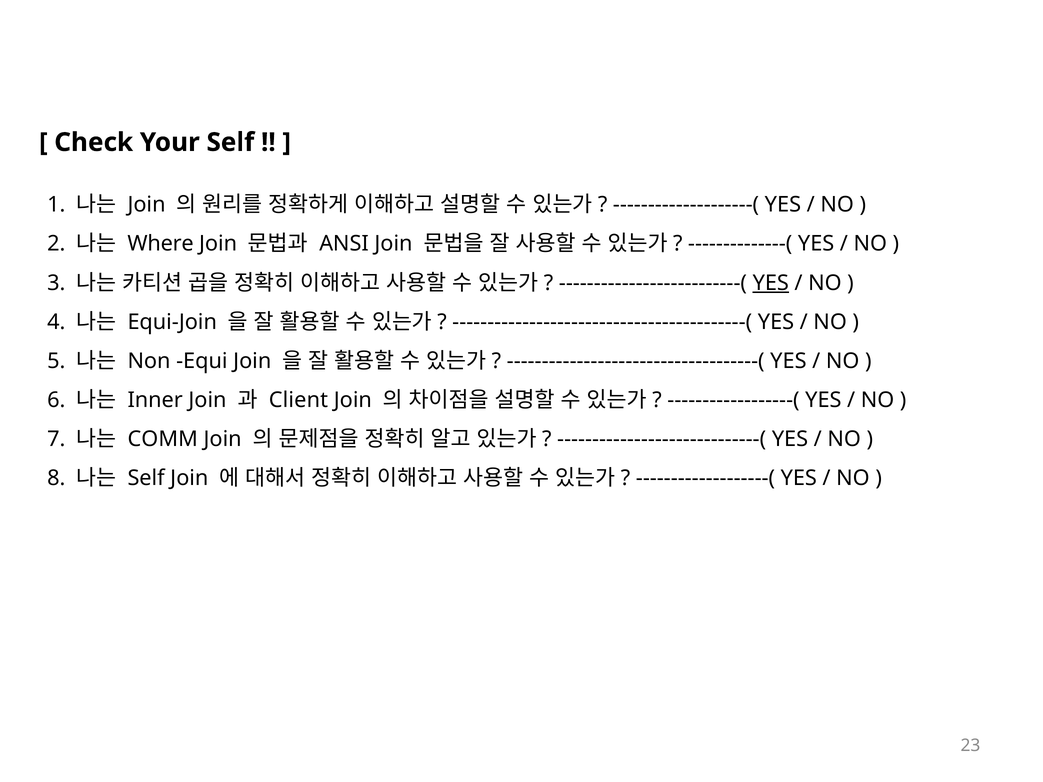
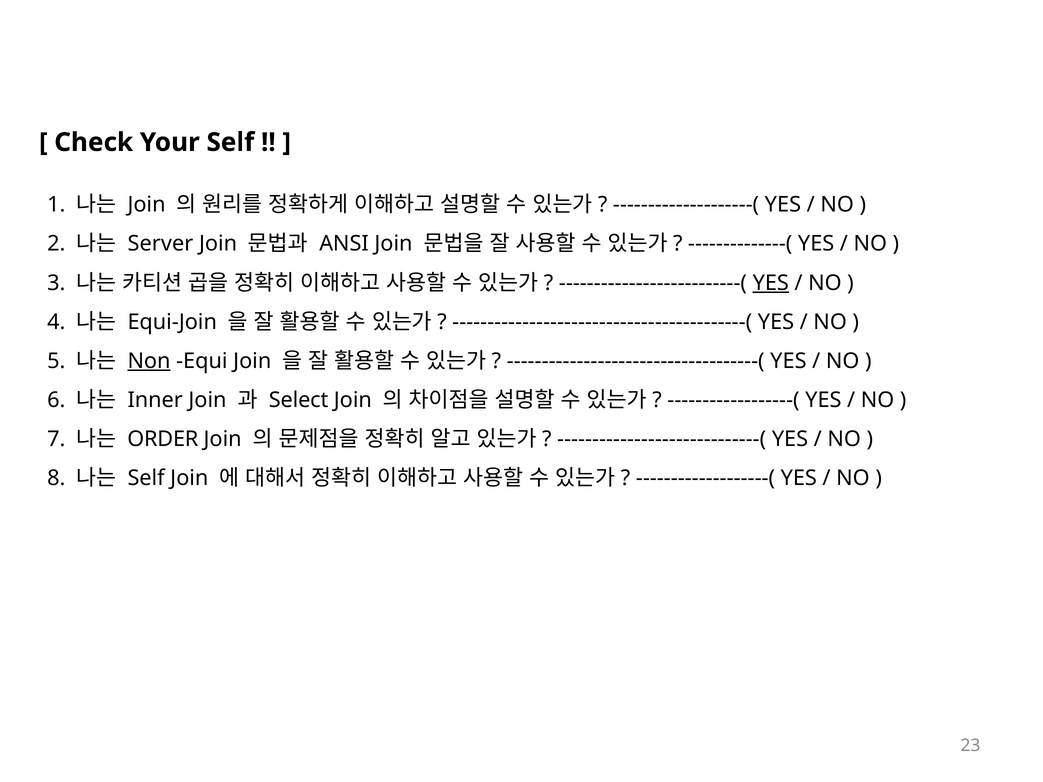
Where: Where -> Server
Non underline: none -> present
Client: Client -> Select
COMM: COMM -> ORDER
